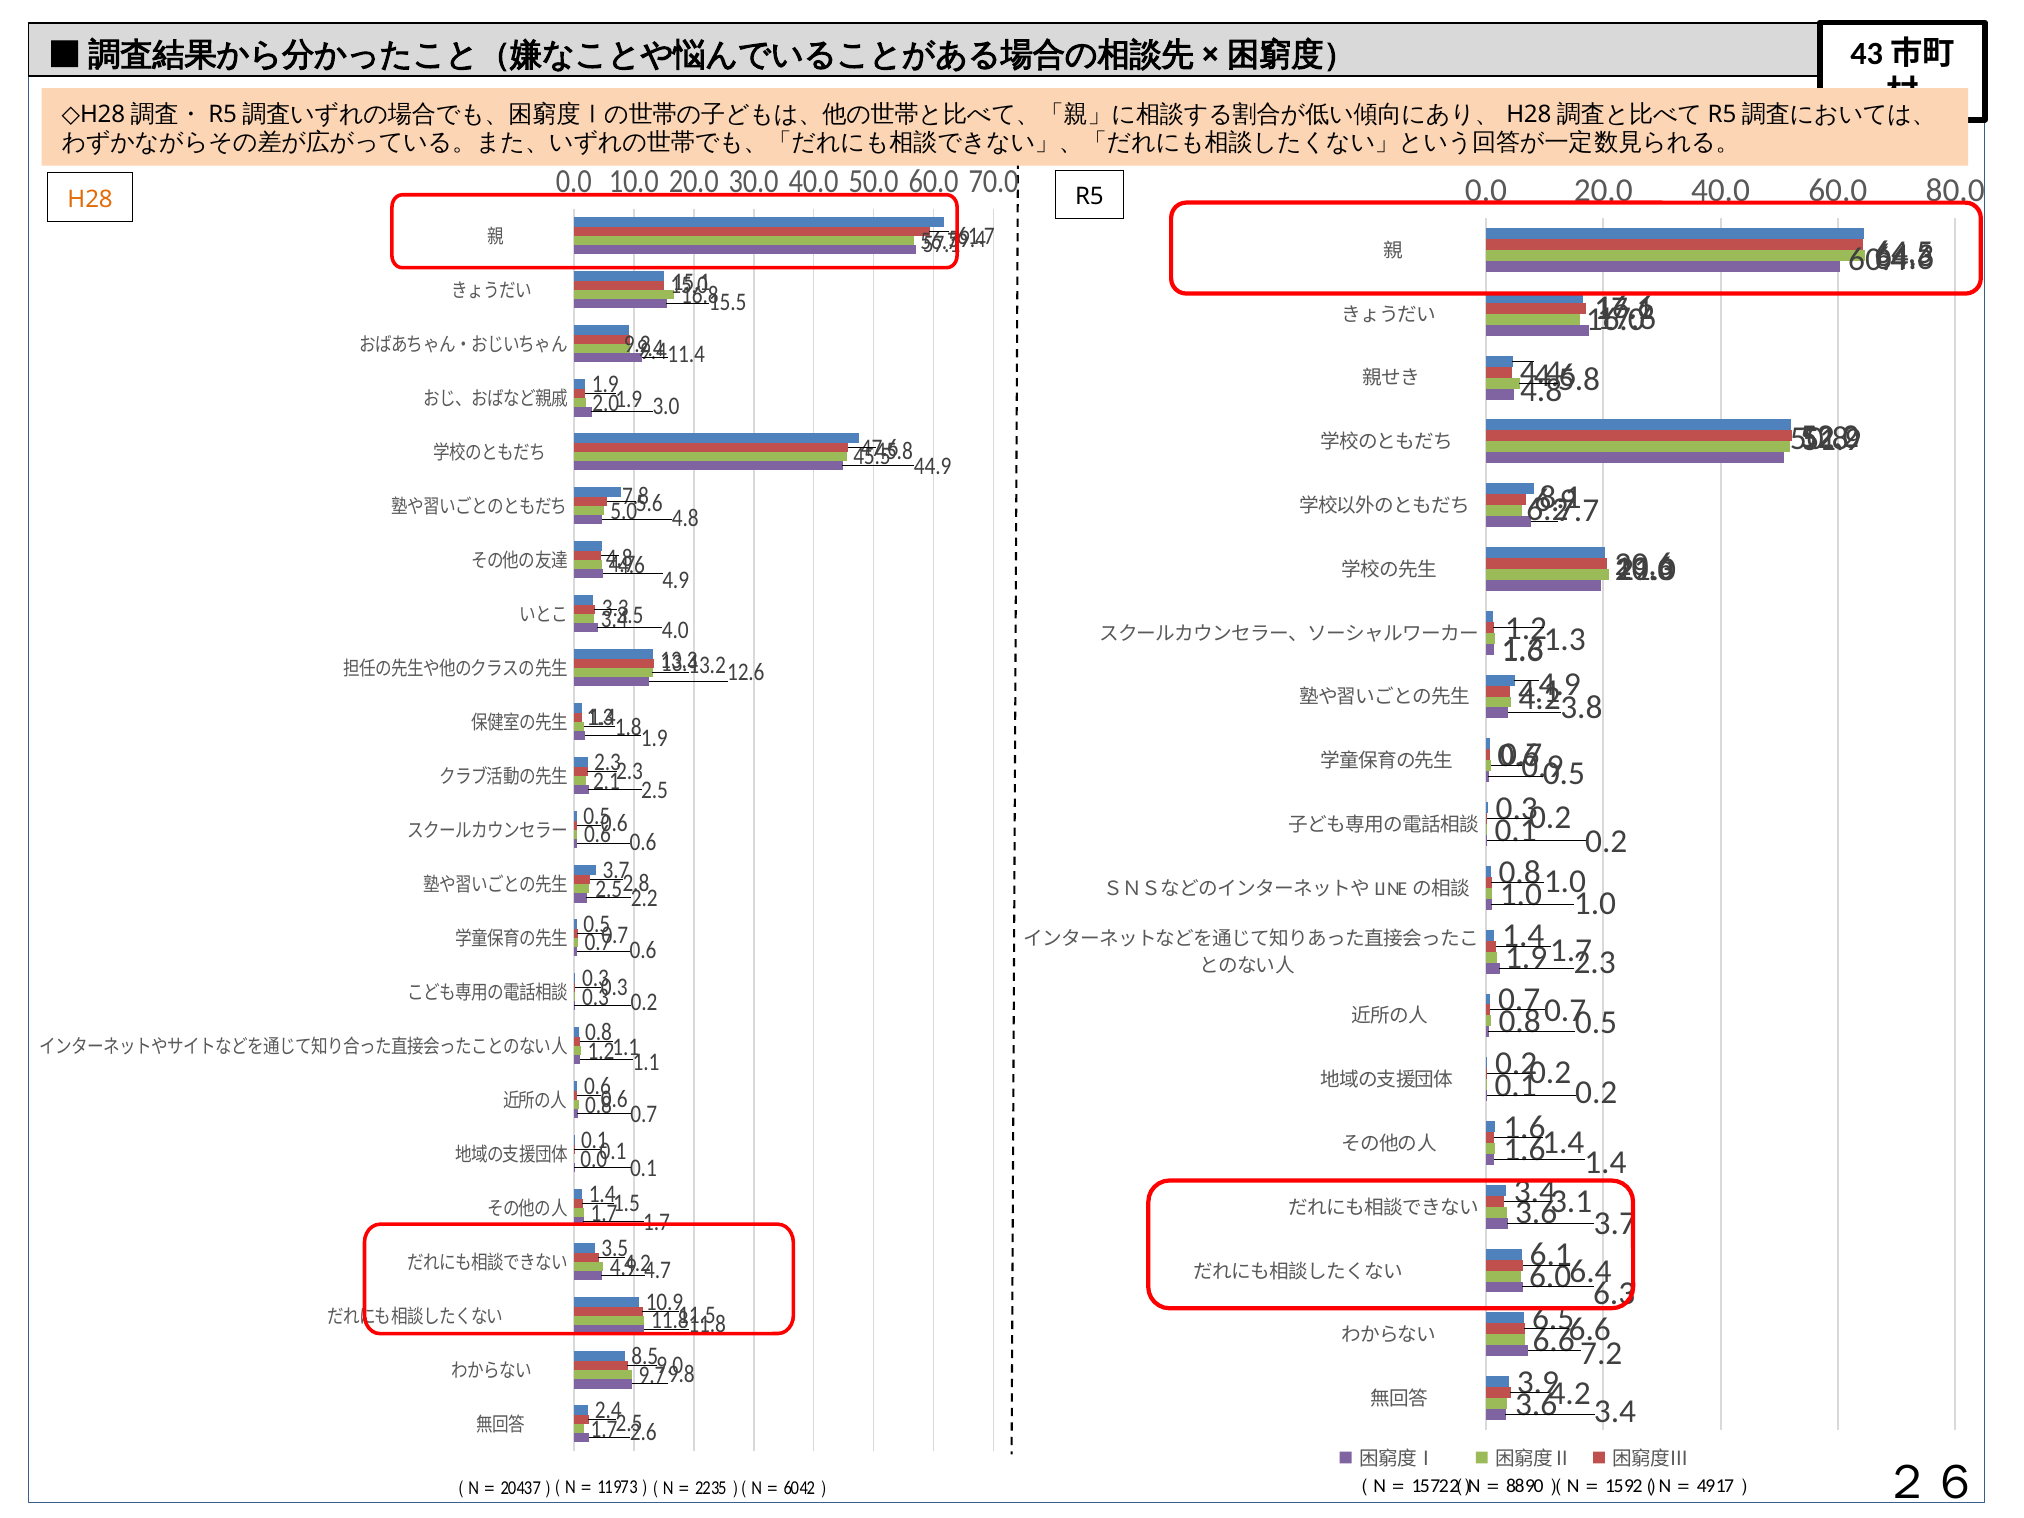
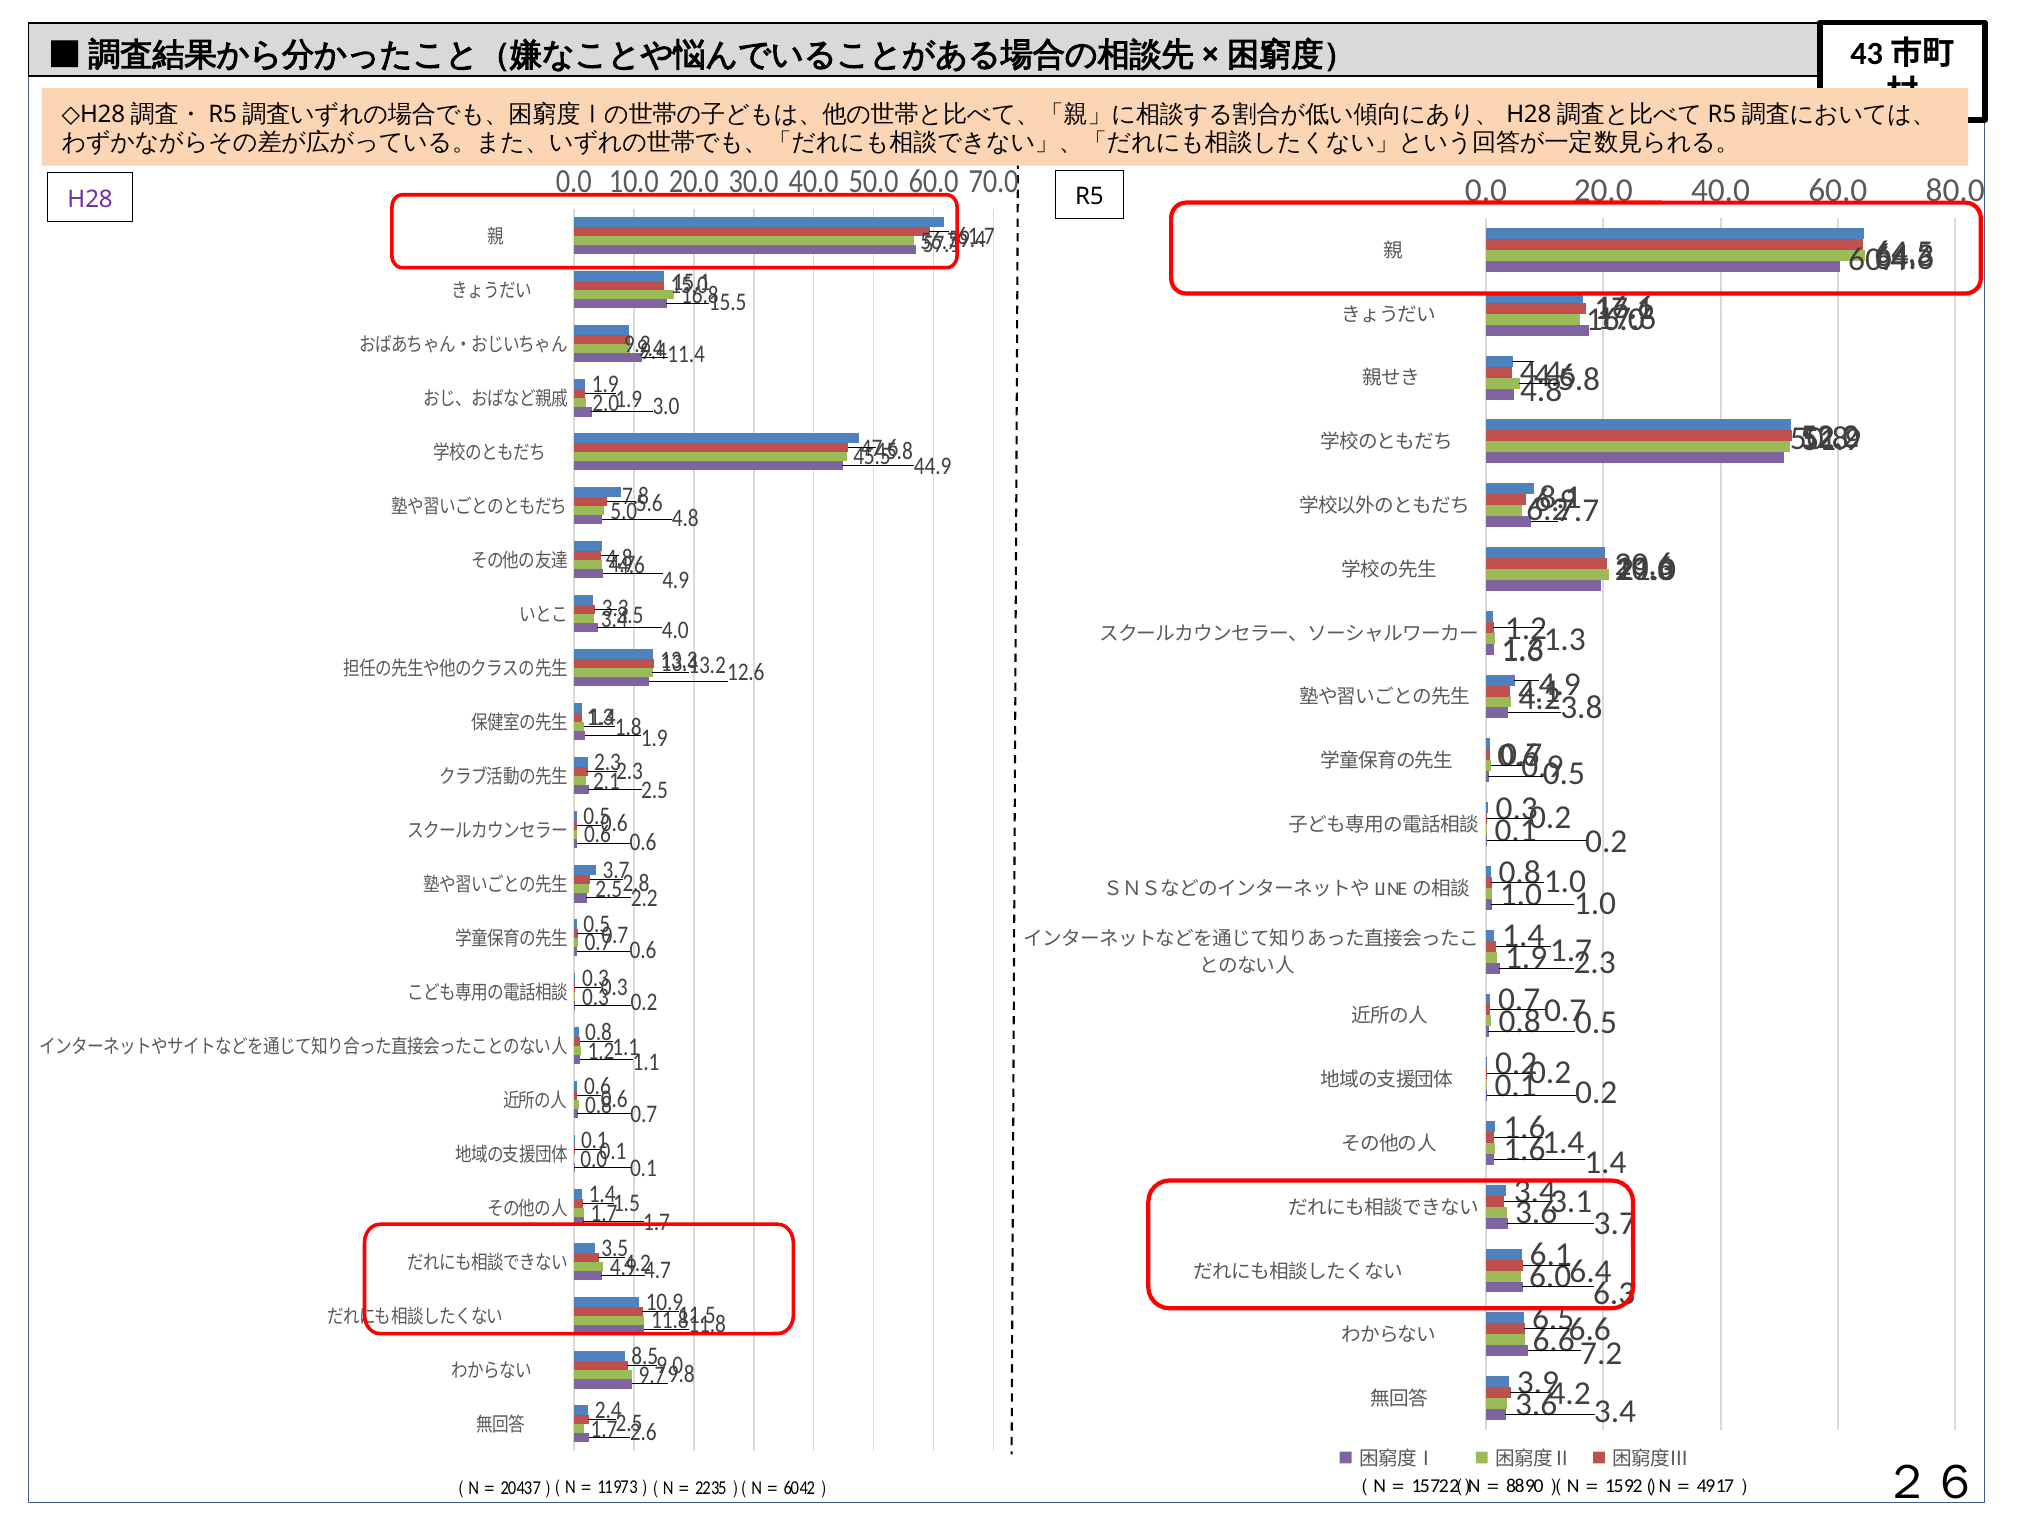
H28 colour: orange -> purple
